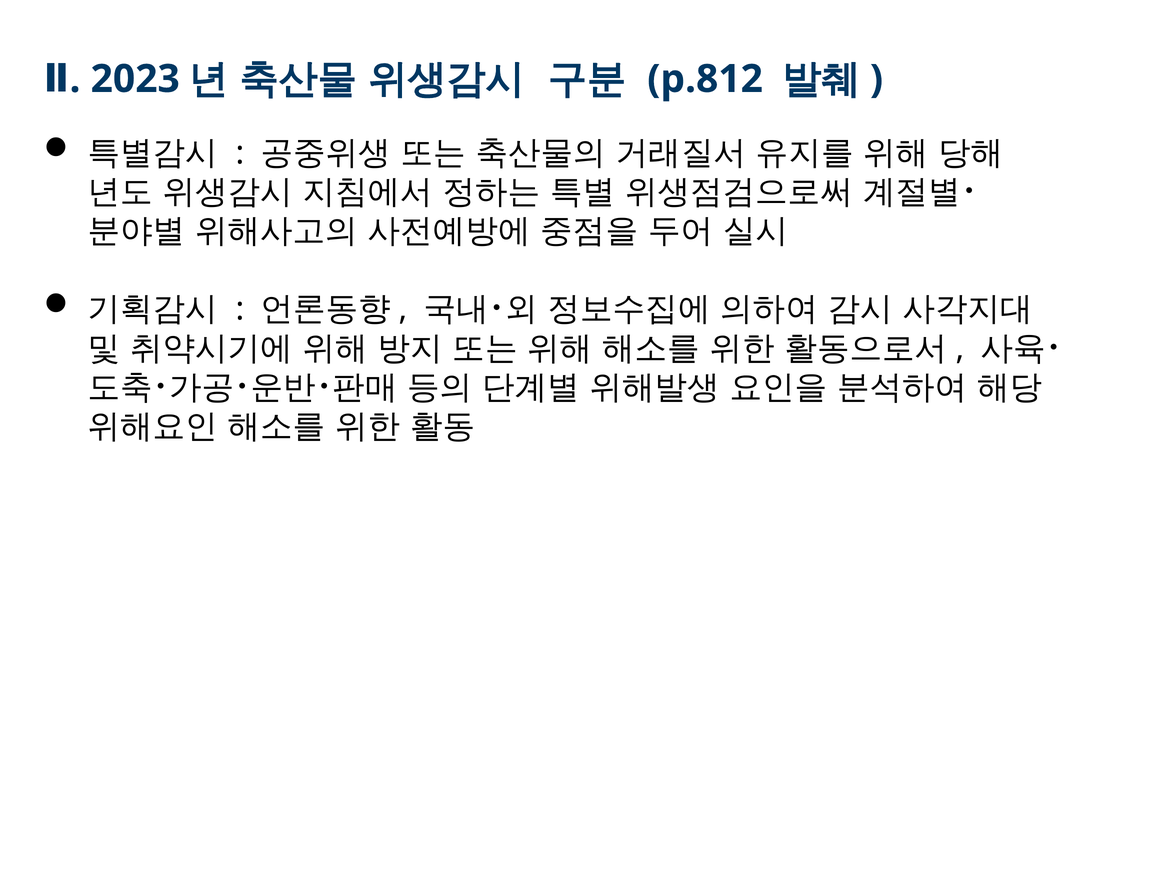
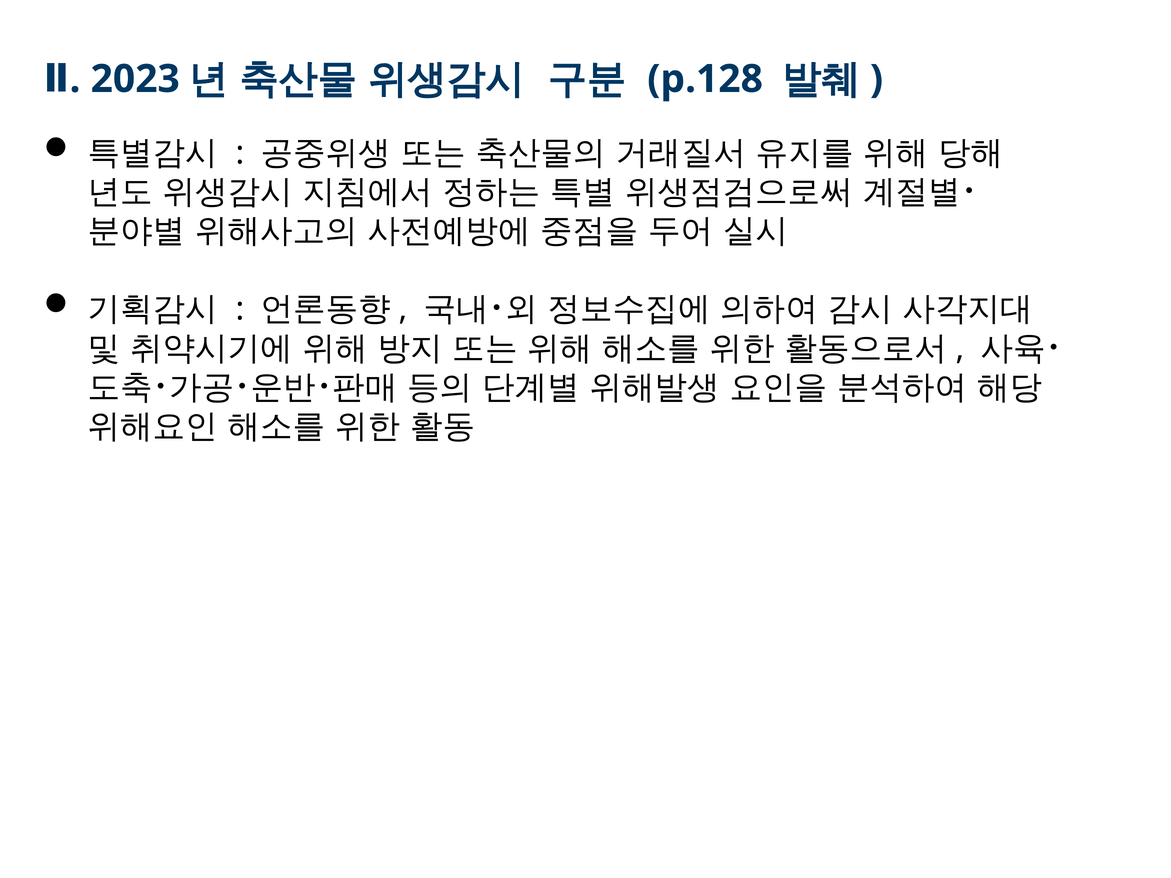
p.812: p.812 -> p.128
